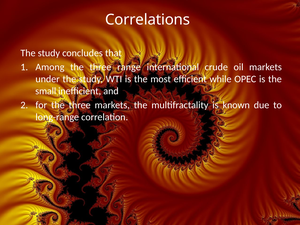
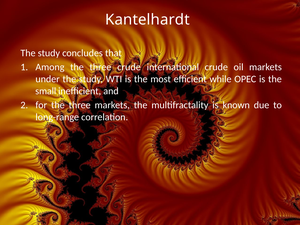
Correlations: Correlations -> Kantelhardt
three range: range -> crude
